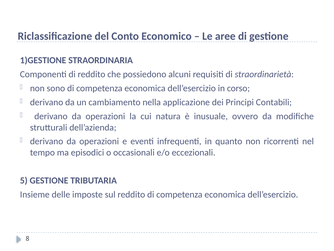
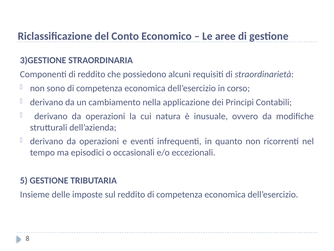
1)GESTIONE: 1)GESTIONE -> 3)GESTIONE
